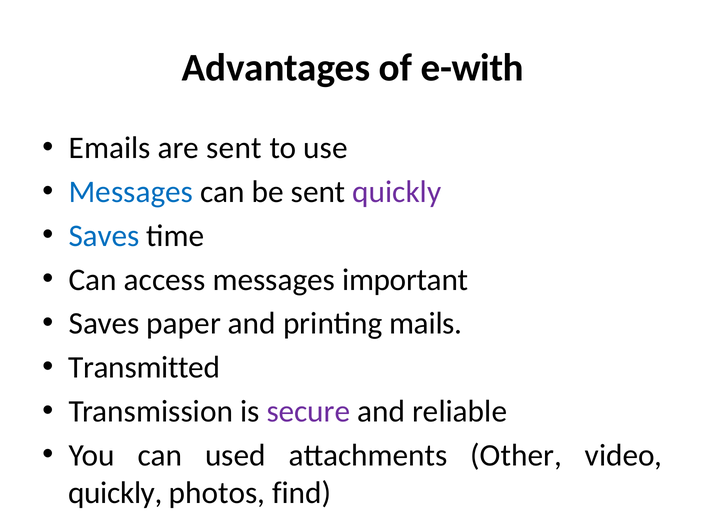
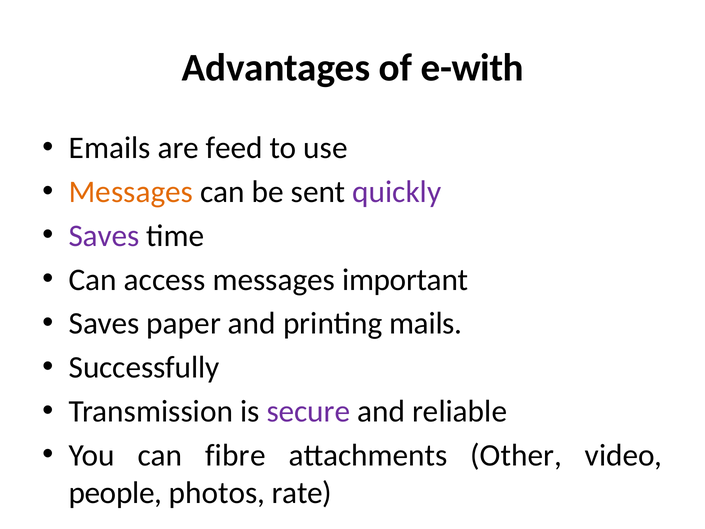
are sent: sent -> feed
Messages at (131, 192) colour: blue -> orange
Saves at (104, 236) colour: blue -> purple
Transmitted: Transmitted -> Successfully
used: used -> fibre
quickly at (115, 493): quickly -> people
find: find -> rate
